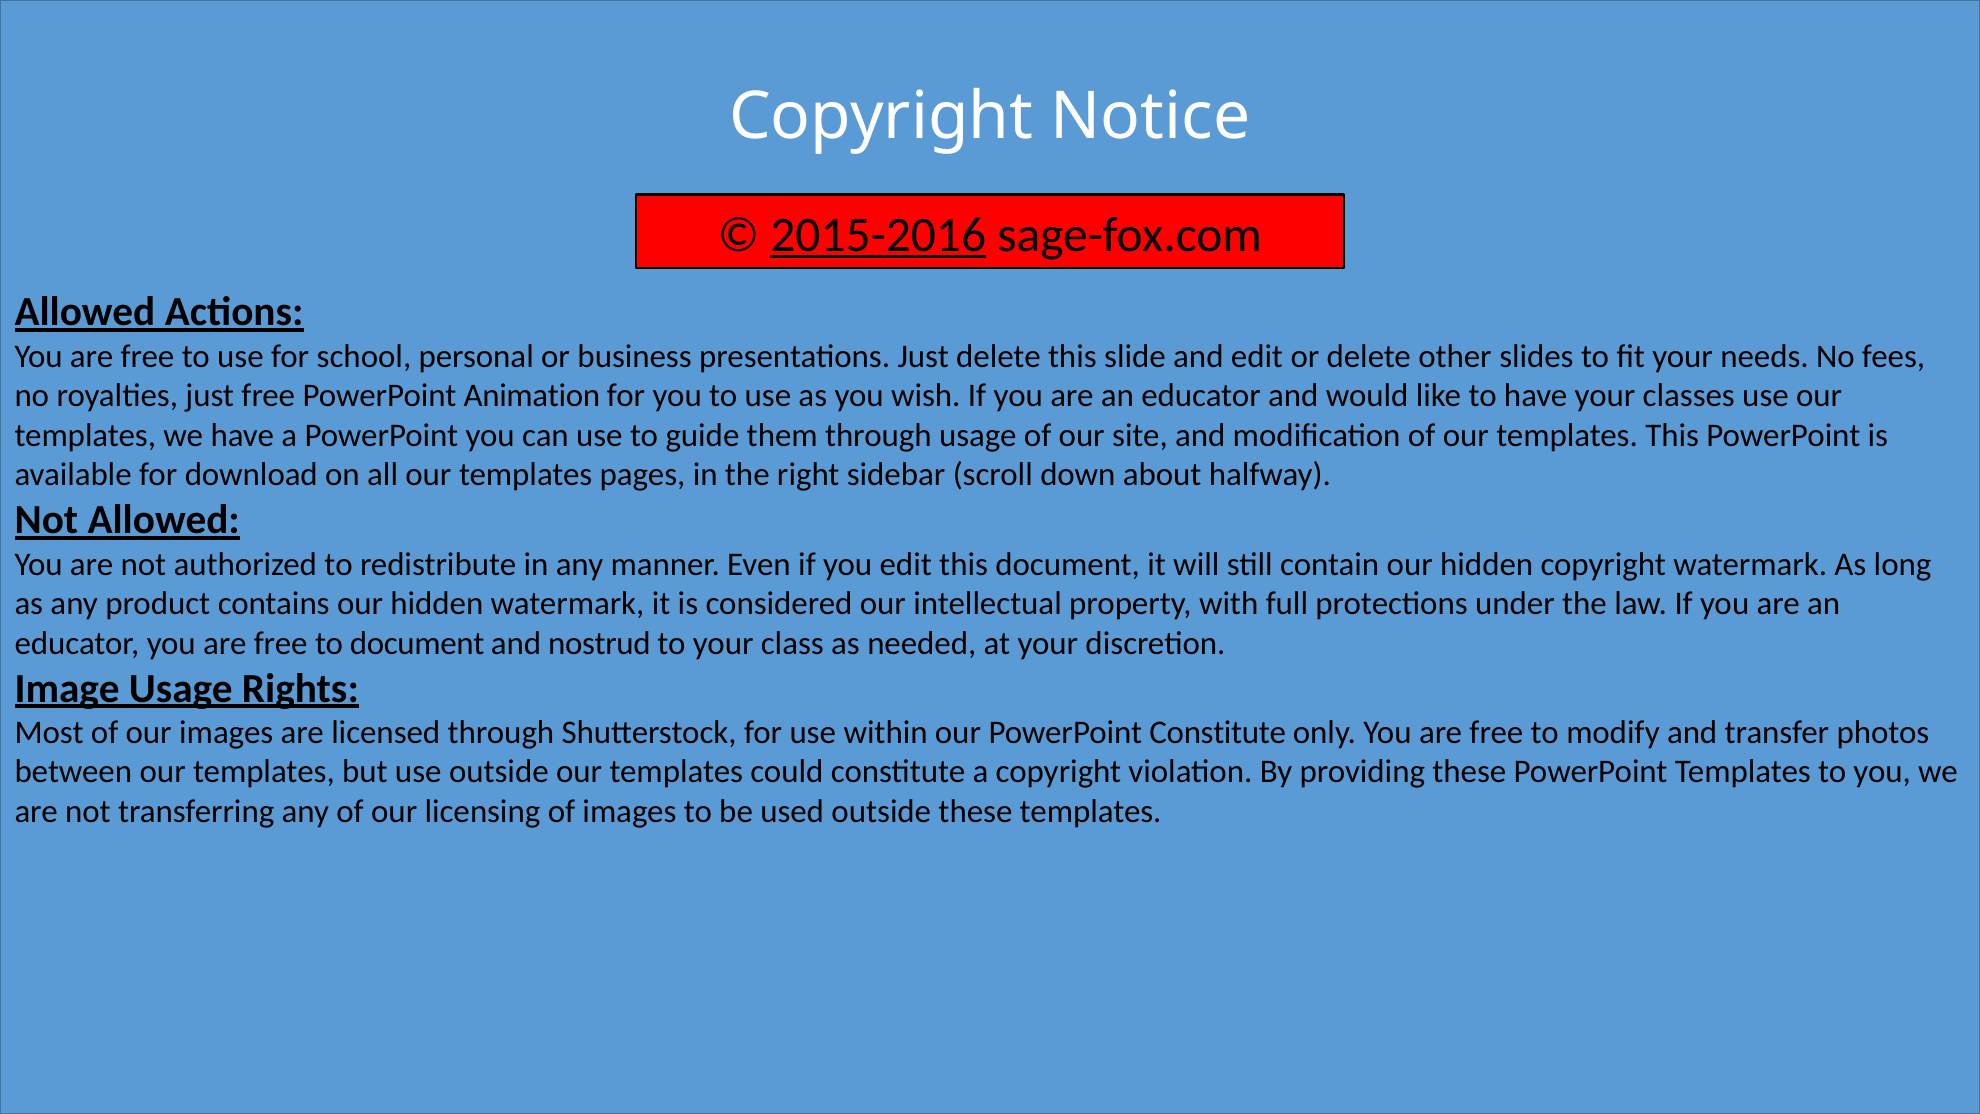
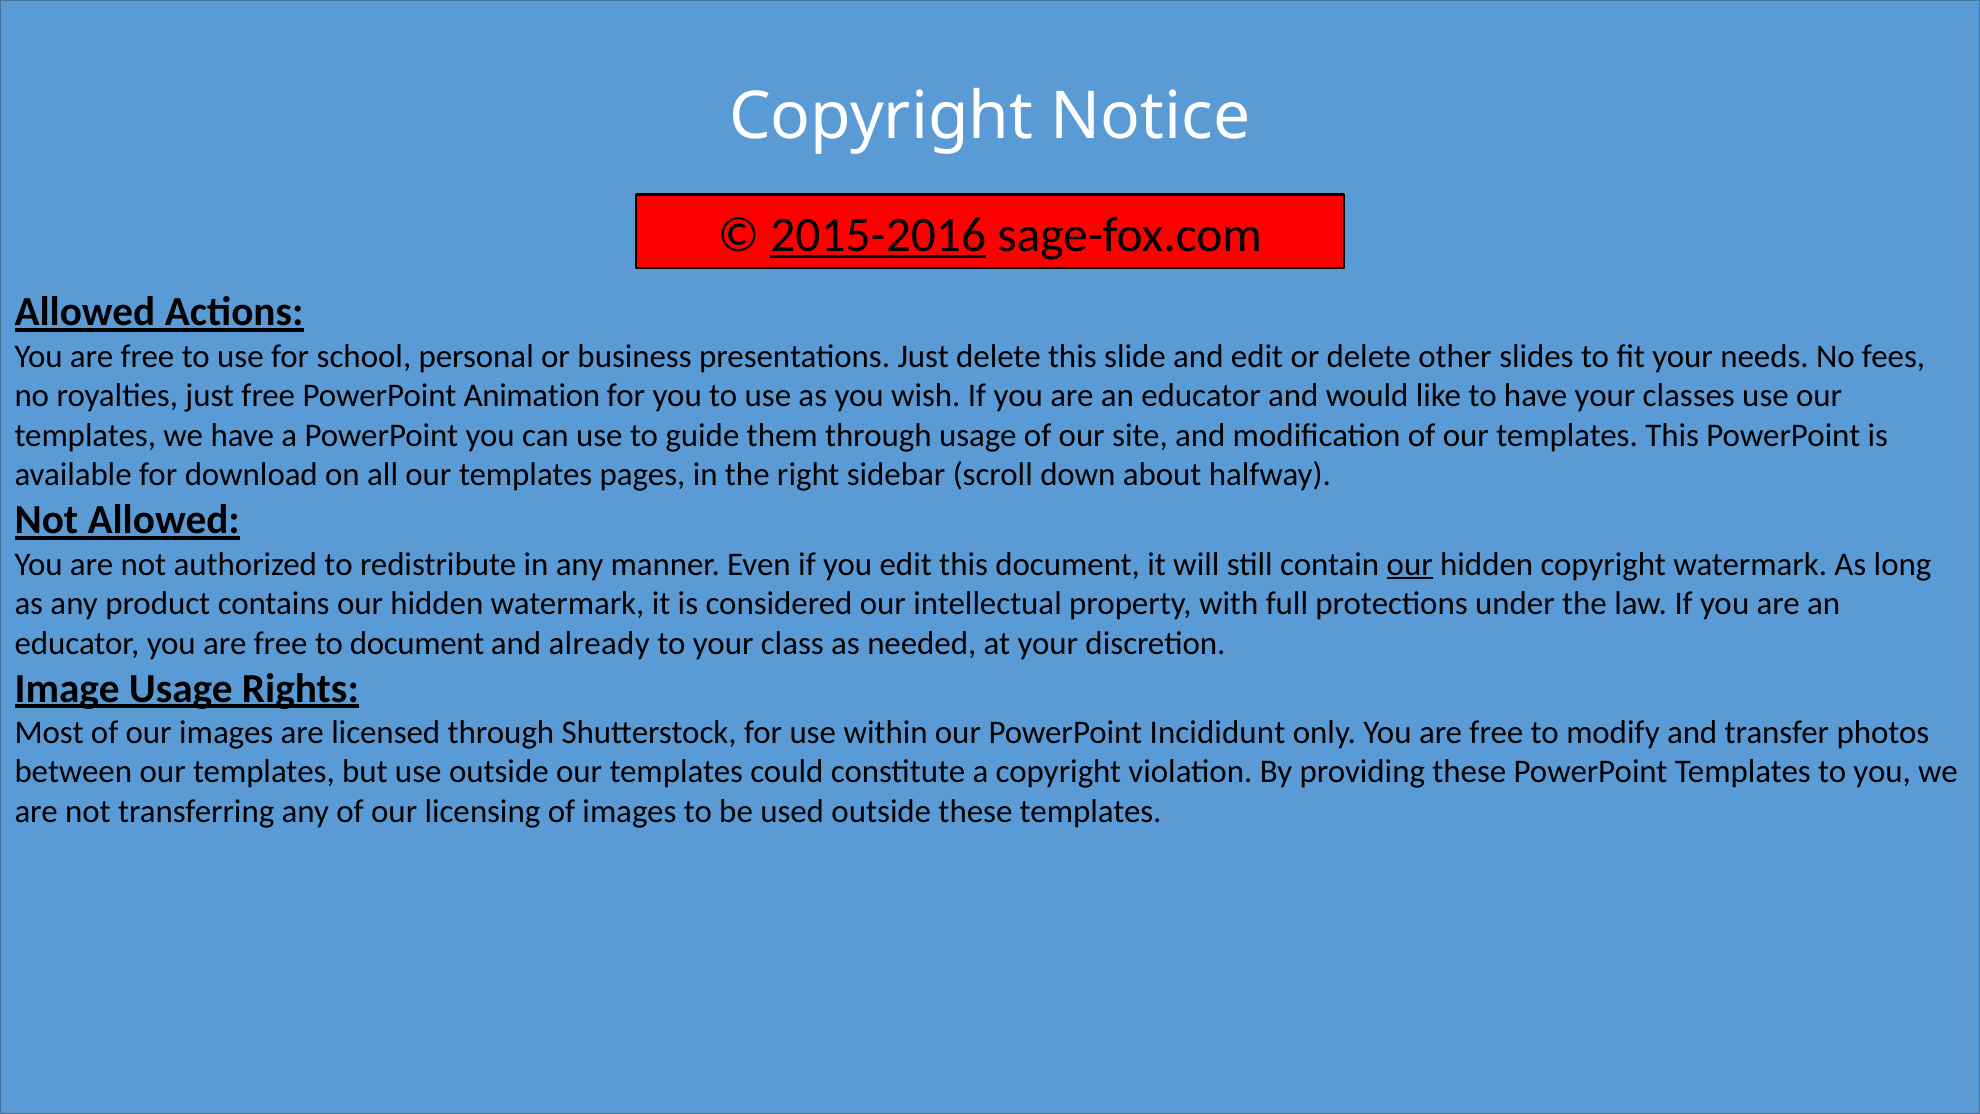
our at (1410, 564) underline: none -> present
nostrud: nostrud -> already
PowerPoint Constitute: Constitute -> Incididunt
